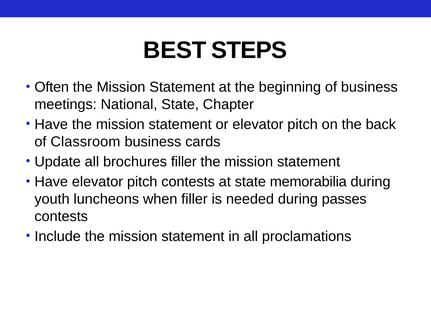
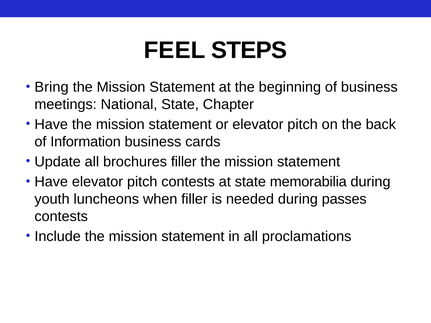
BEST: BEST -> FEEL
Often: Often -> Bring
Classroom: Classroom -> Information
